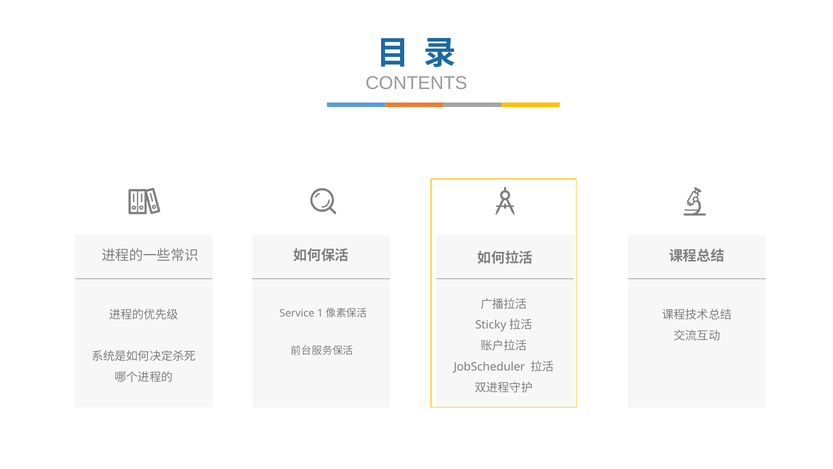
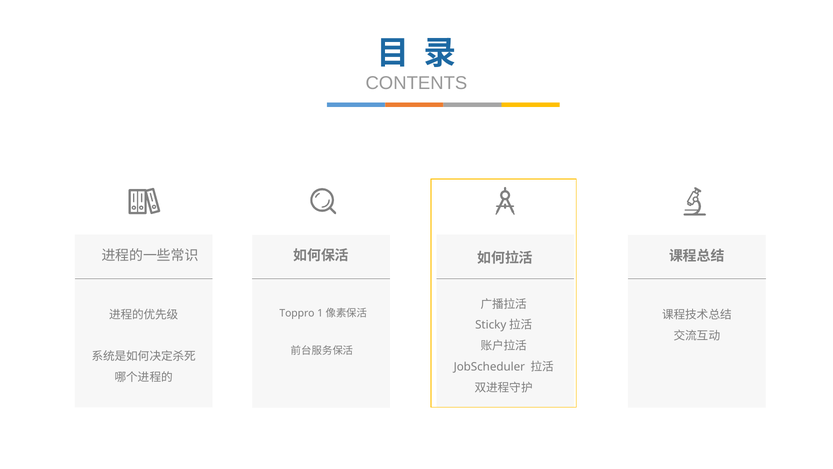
Service: Service -> Toppro
